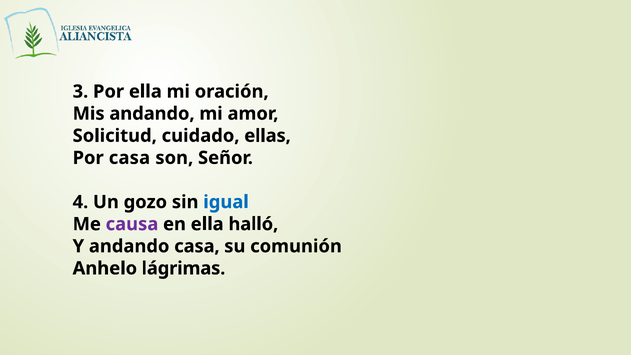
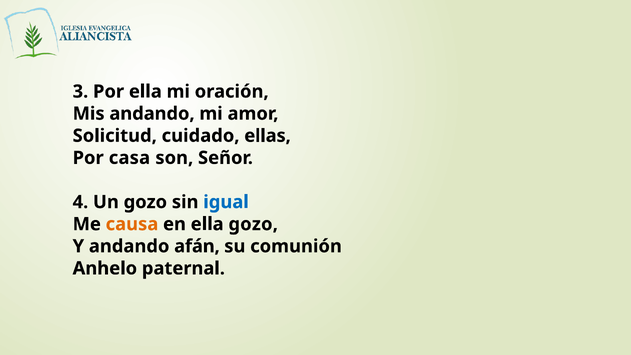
causa colour: purple -> orange
ella halló: halló -> gozo
andando casa: casa -> afán
lágrimas: lágrimas -> paternal
